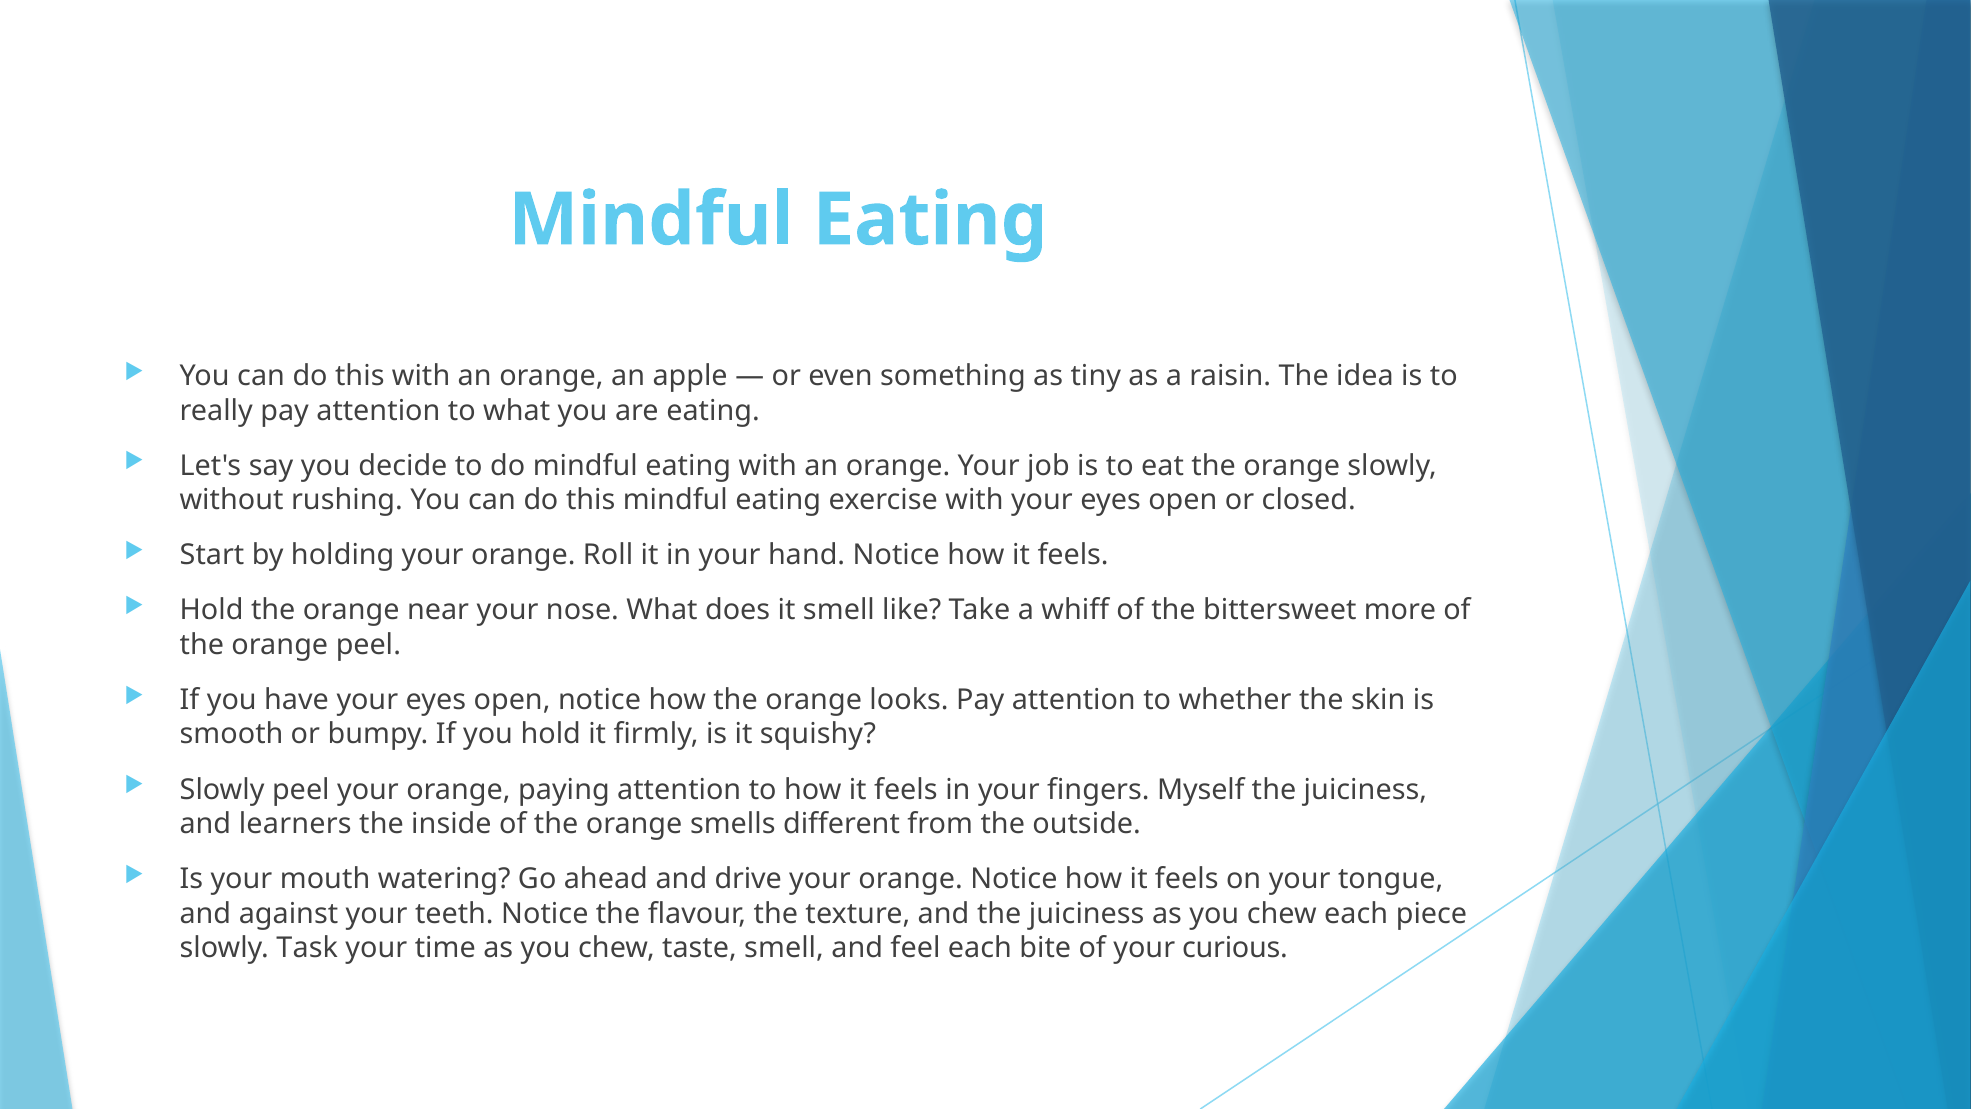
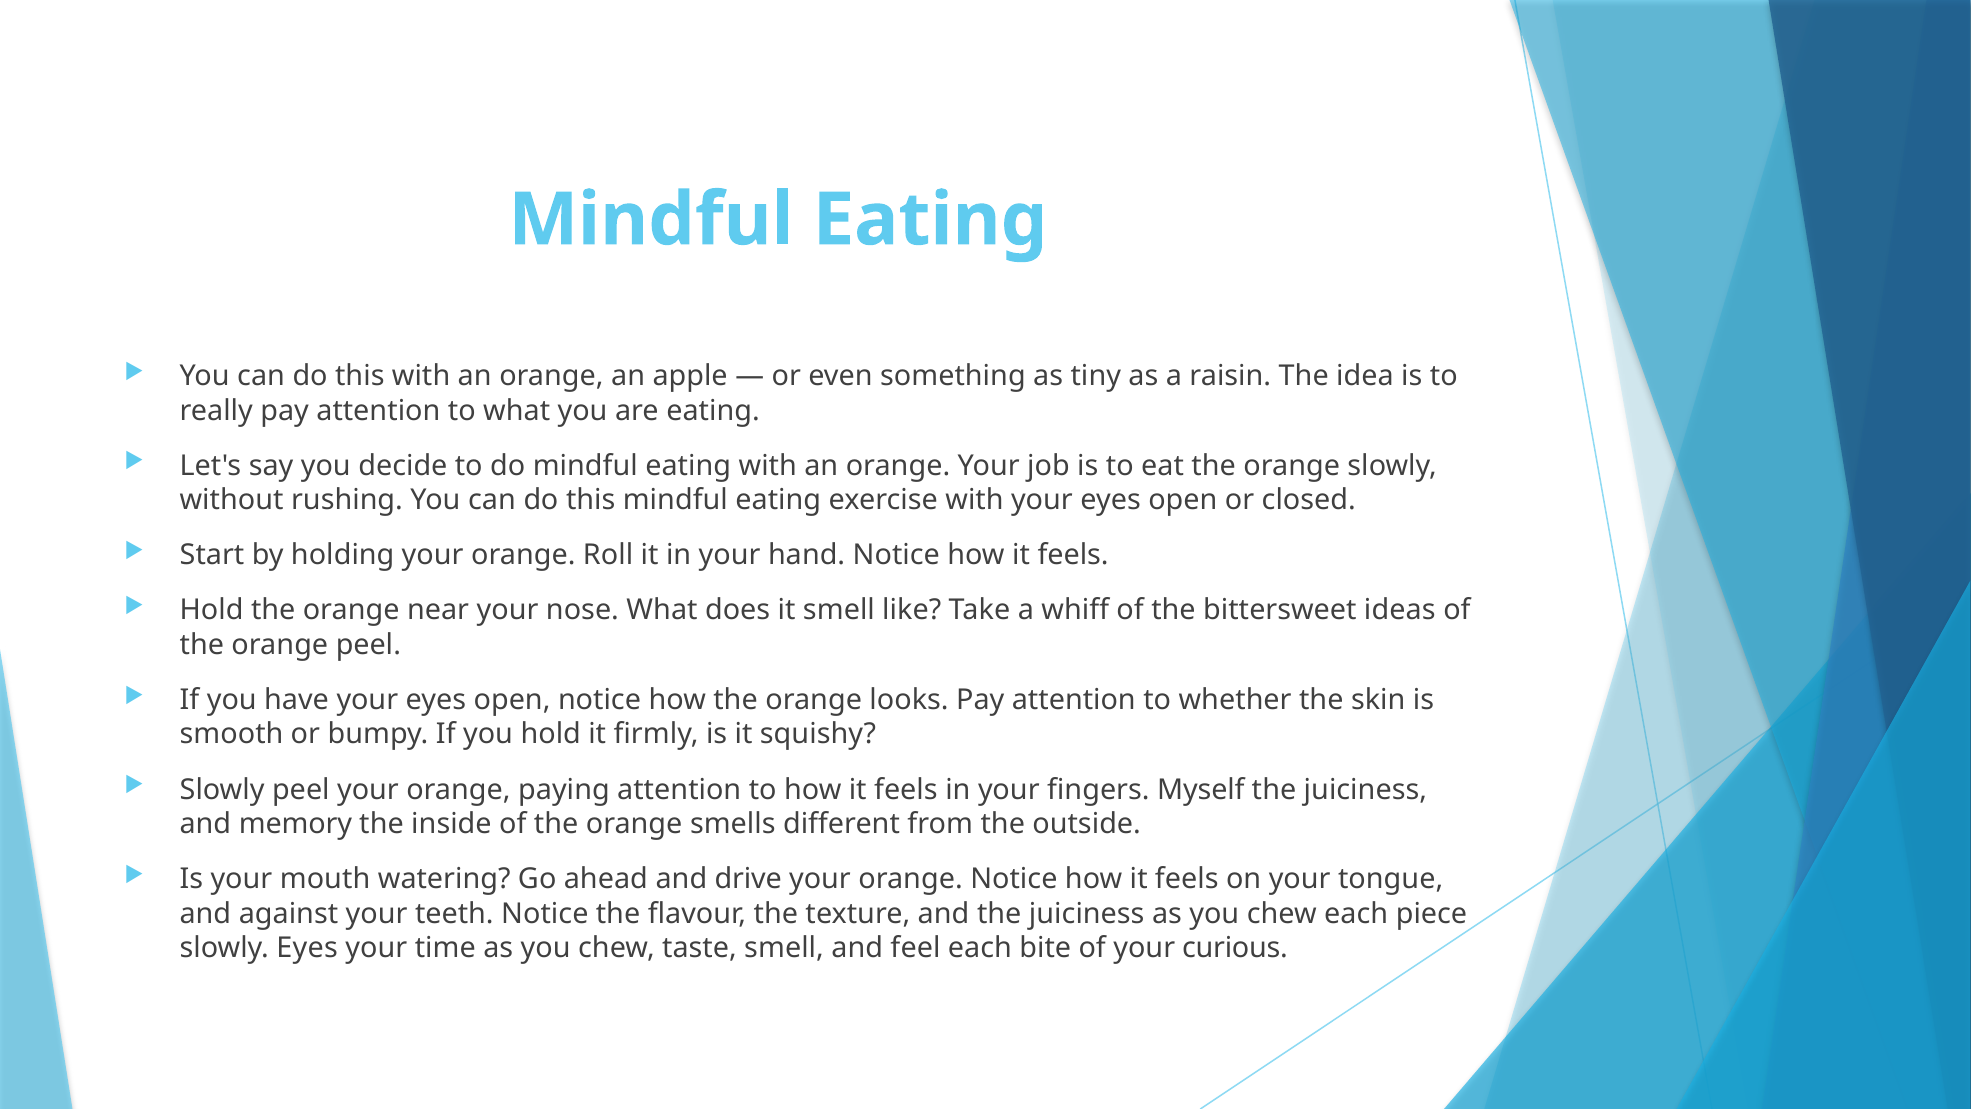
more: more -> ideas
learners: learners -> memory
slowly Task: Task -> Eyes
